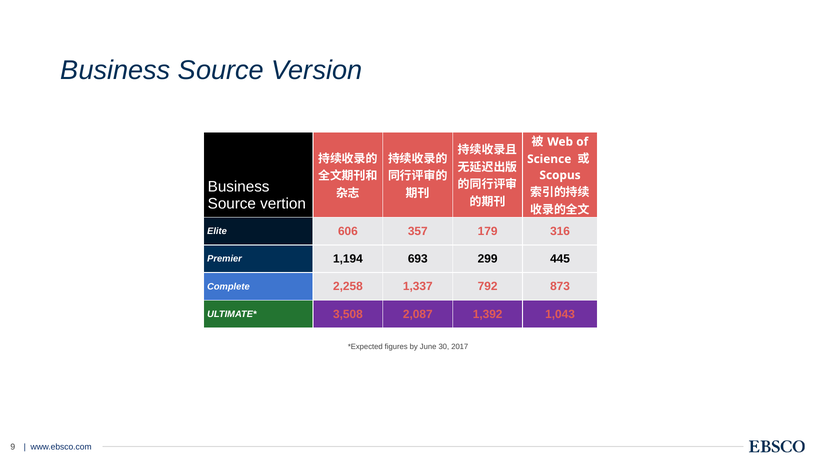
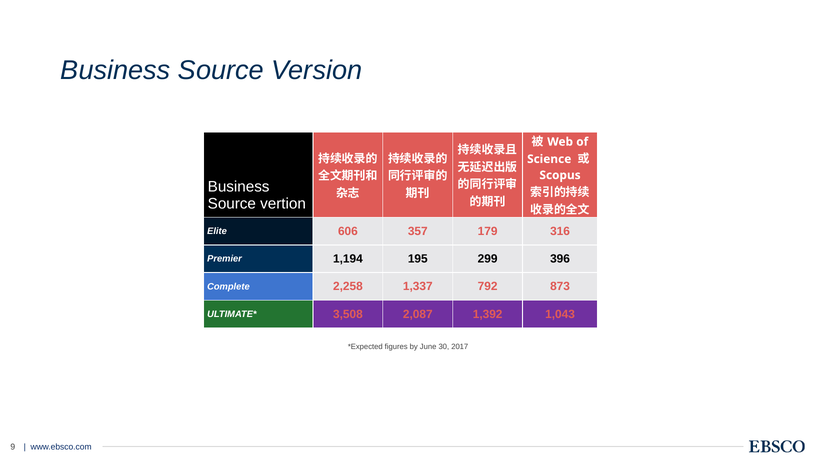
693: 693 -> 195
445: 445 -> 396
